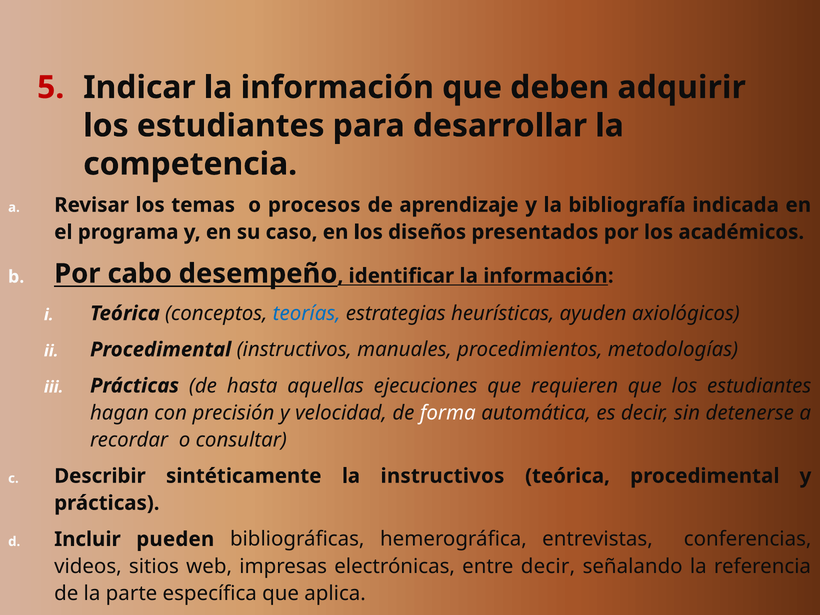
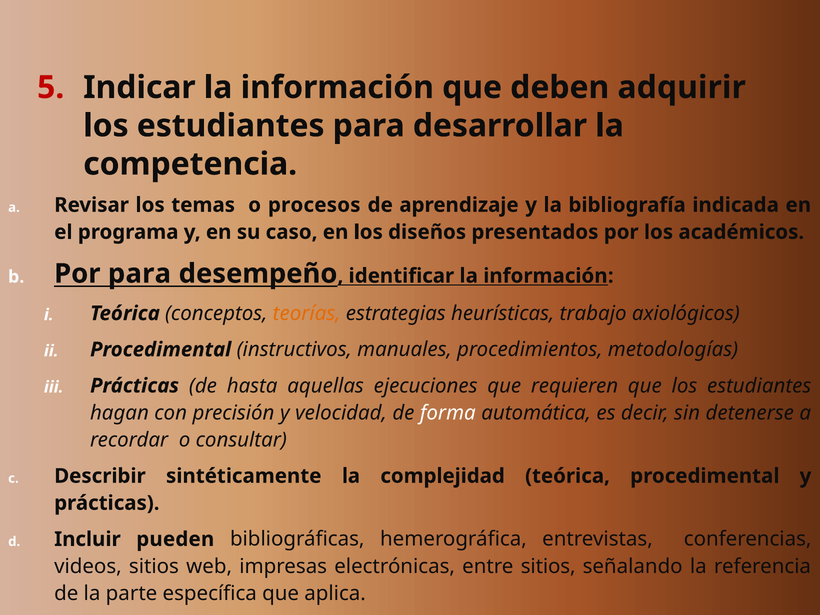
Por cabo: cabo -> para
teorías colour: blue -> orange
ayuden: ayuden -> trabajo
la instructivos: instructivos -> complejidad
entre decir: decir -> sitios
